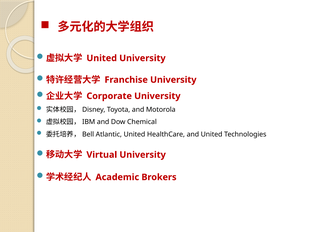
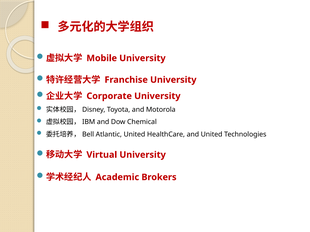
United at (102, 58): United -> Mobile
